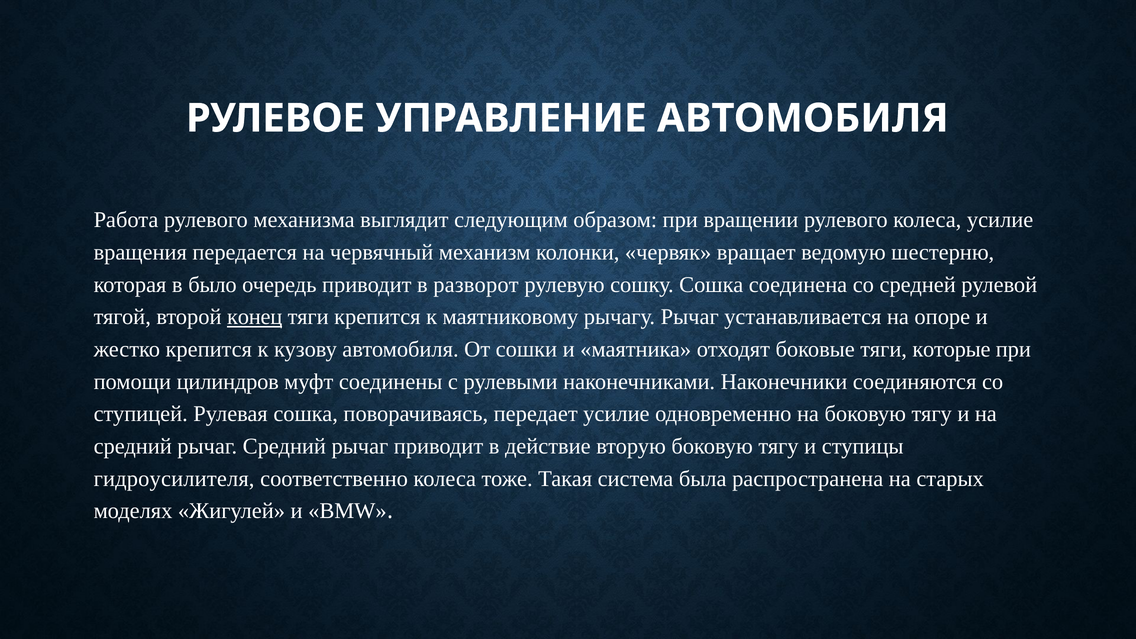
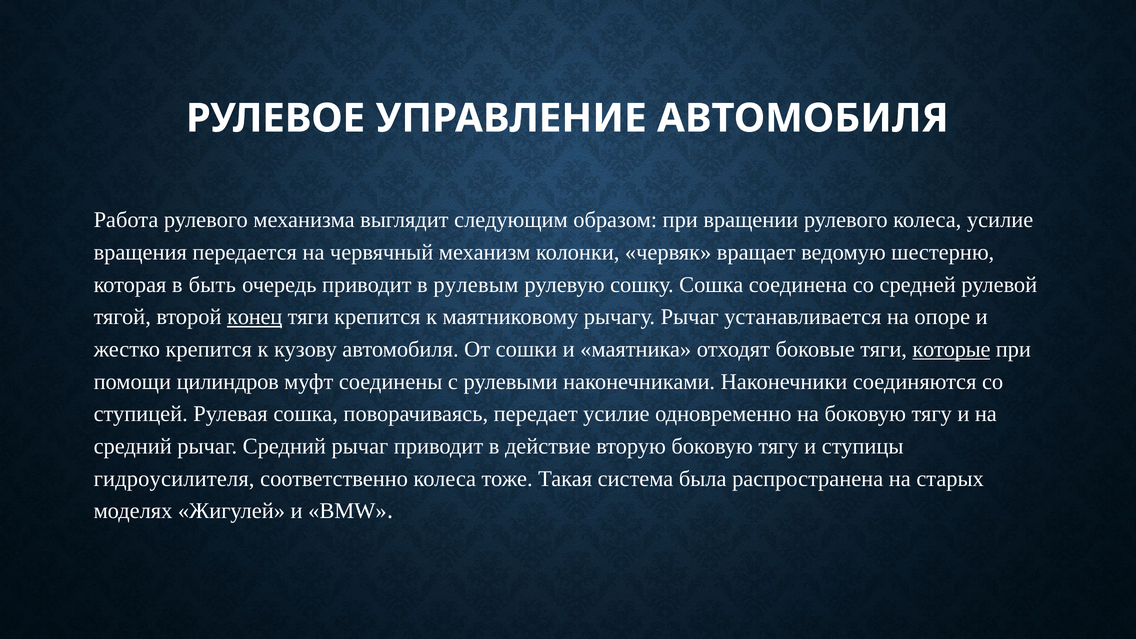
было: было -> быть
разворот: разворот -> рулевым
которые underline: none -> present
